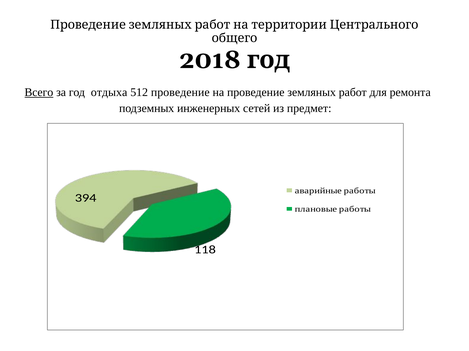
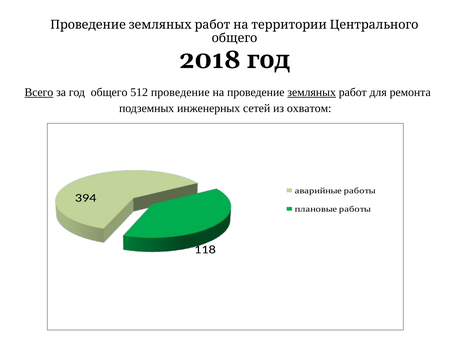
год отдыха: отдыха -> общего
земляных underline: none -> present
предмет: предмет -> охватом
